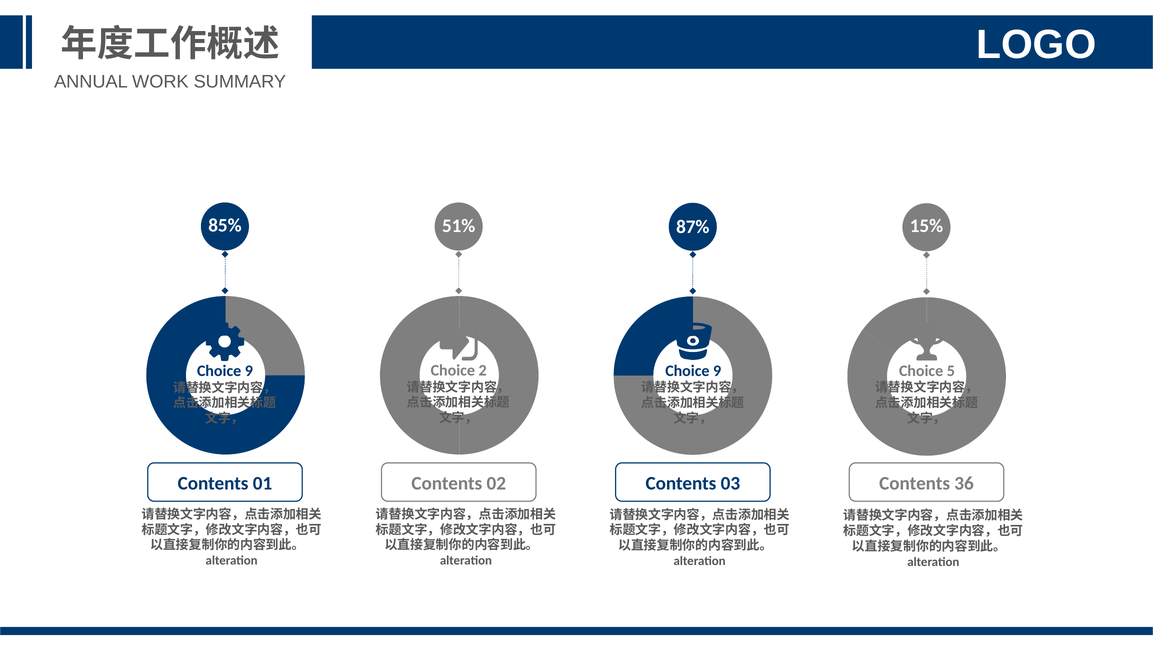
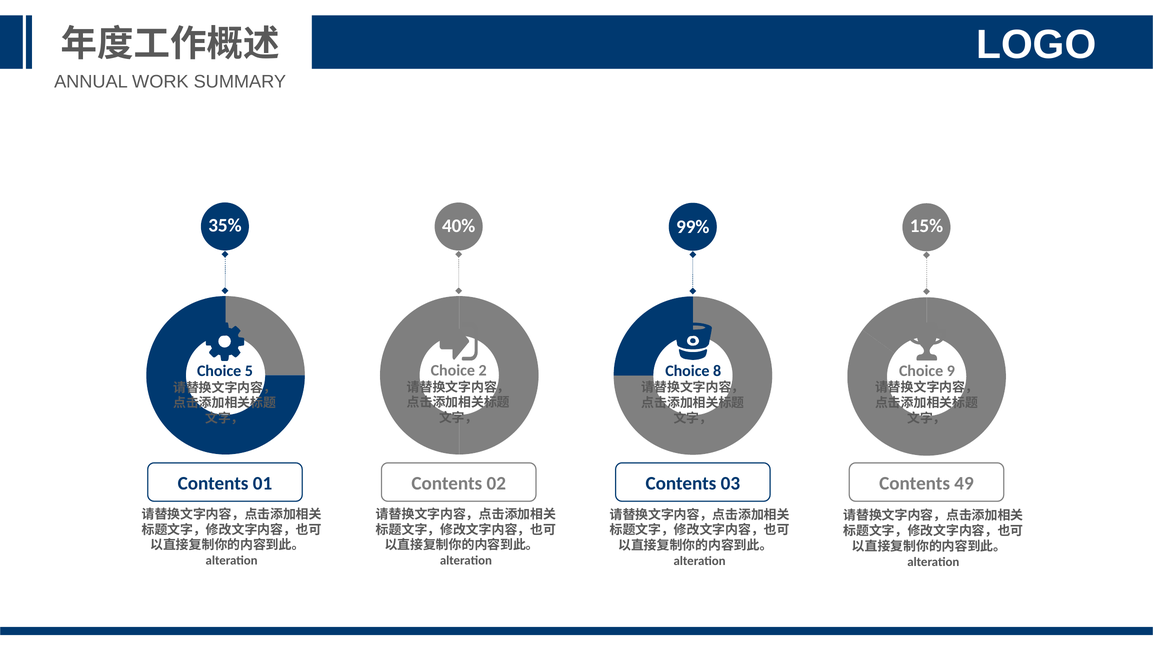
85%: 85% -> 35%
51%: 51% -> 40%
87%: 87% -> 99%
9 at (717, 371): 9 -> 8
5: 5 -> 9
9 at (249, 371): 9 -> 5
36: 36 -> 49
